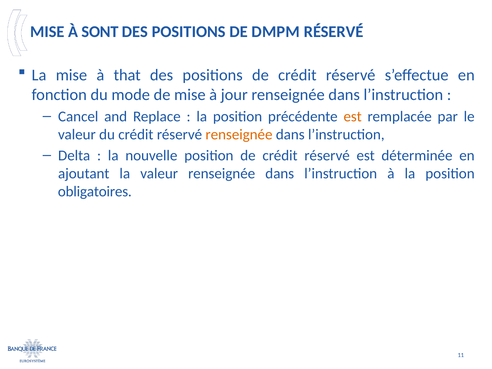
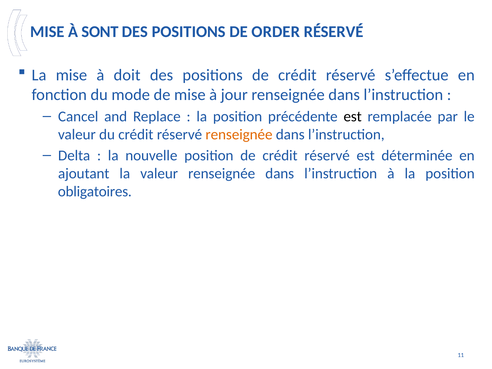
DMPM: DMPM -> ORDER
that: that -> doit
est at (353, 116) colour: orange -> black
